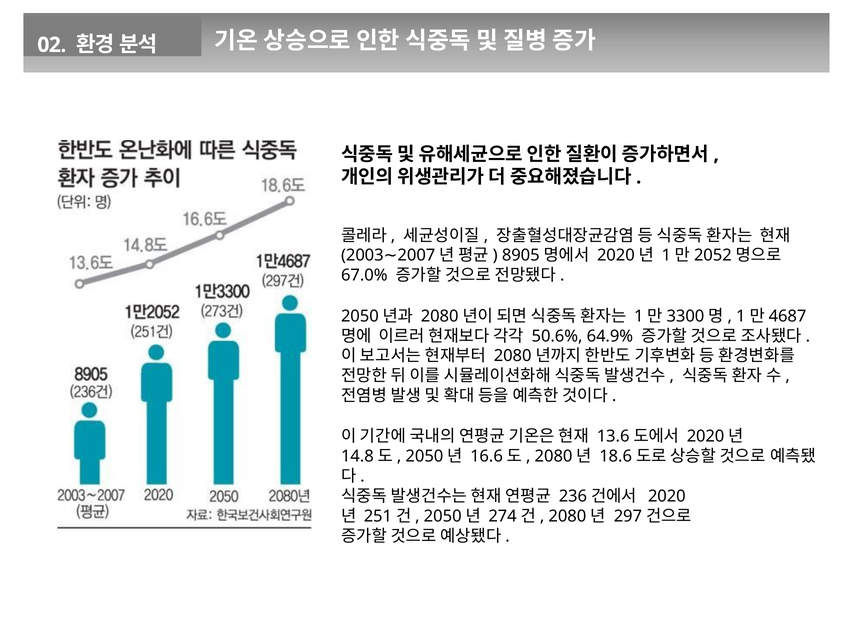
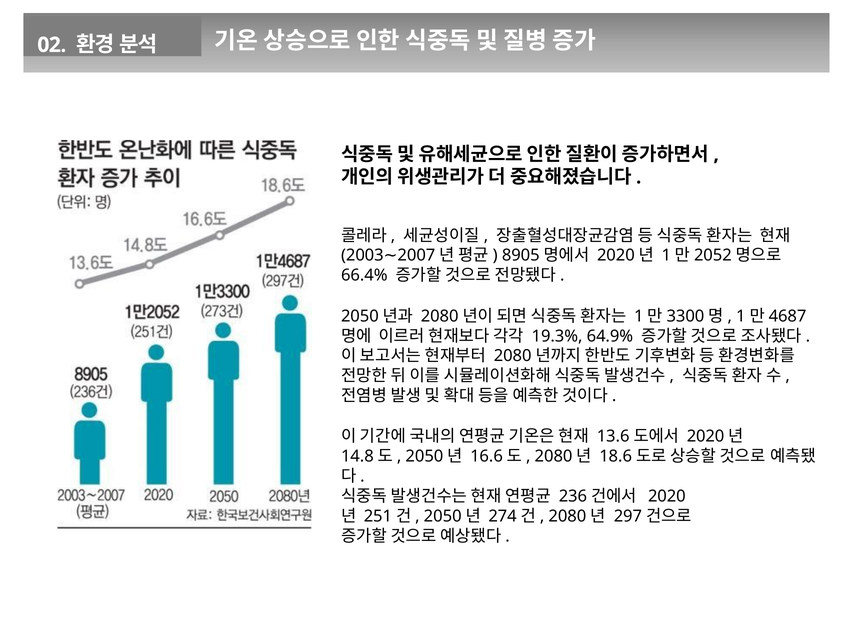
67.0%: 67.0% -> 66.4%
50.6%: 50.6% -> 19.3%
